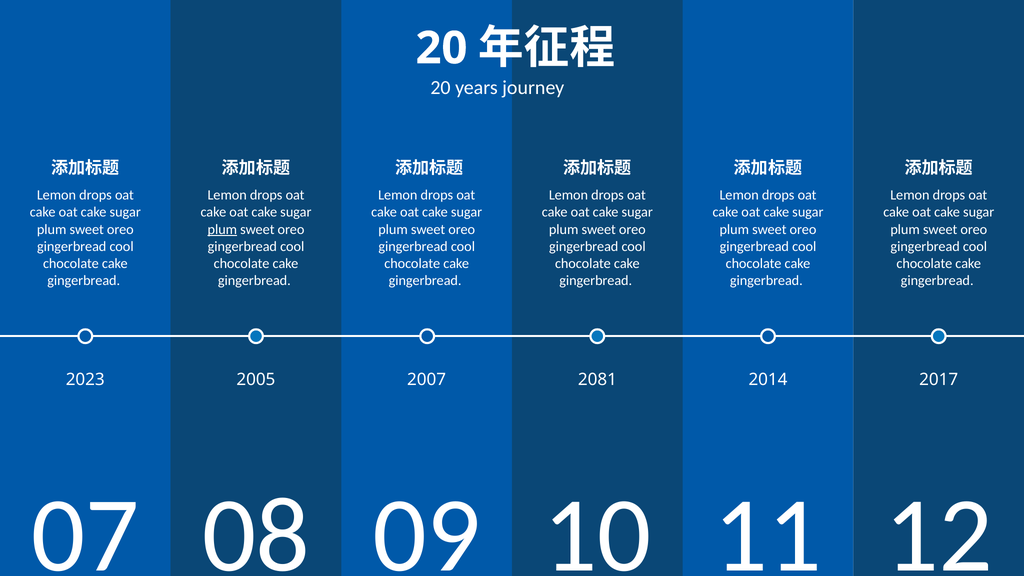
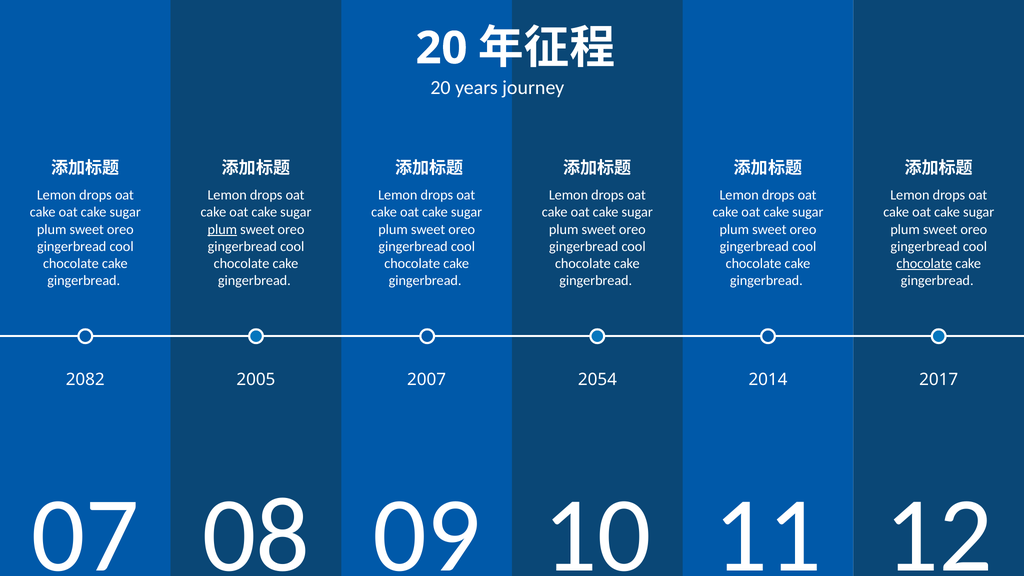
chocolate at (924, 264) underline: none -> present
2023: 2023 -> 2082
2081: 2081 -> 2054
